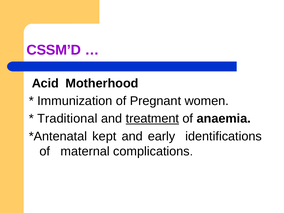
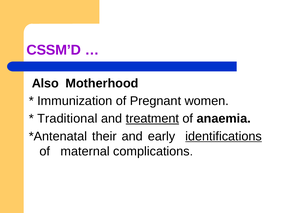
Acid: Acid -> Also
kept: kept -> their
identifications underline: none -> present
